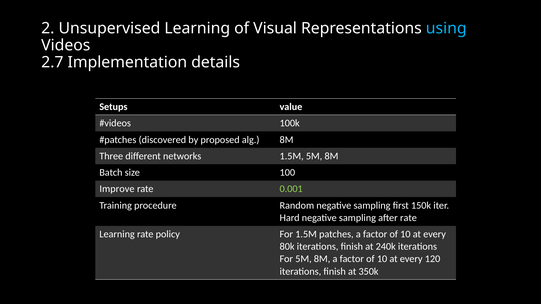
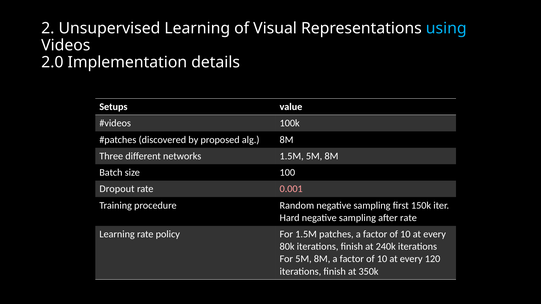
2.7: 2.7 -> 2.0
Improve: Improve -> Dropout
0.001 colour: light green -> pink
